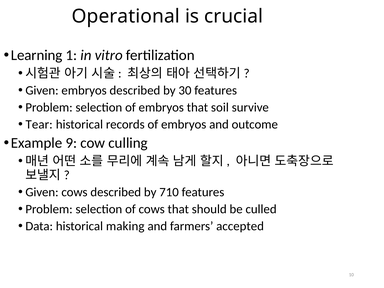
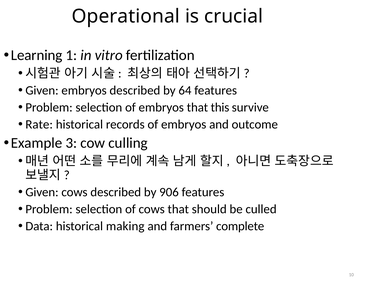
30: 30 -> 64
soil: soil -> this
Tear: Tear -> Rate
9: 9 -> 3
710: 710 -> 906
accepted: accepted -> complete
